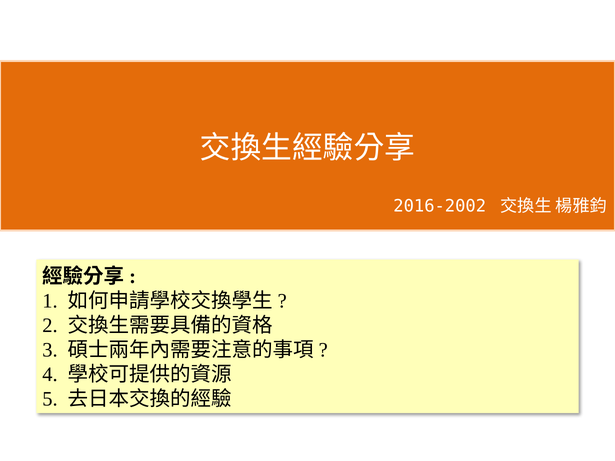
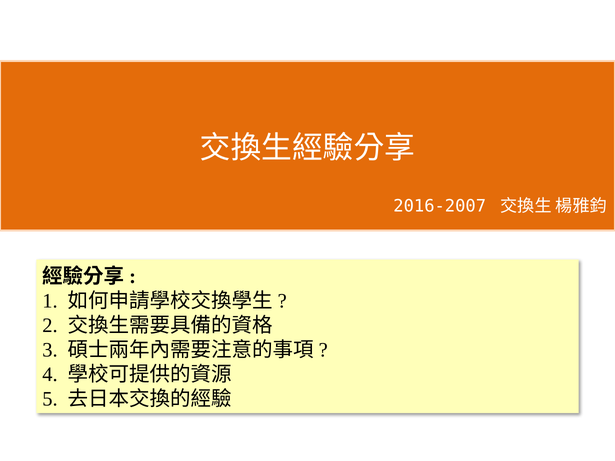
2016-2002: 2016-2002 -> 2016-2007
